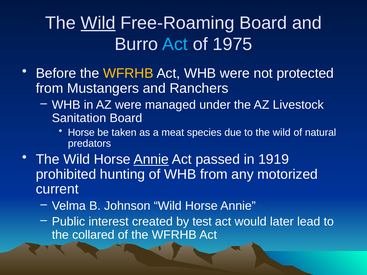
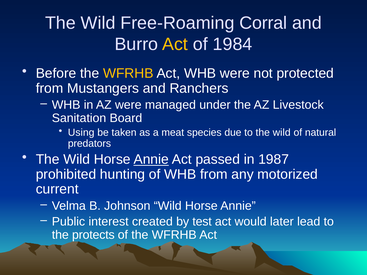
Wild at (98, 23) underline: present -> none
Free-Roaming Board: Board -> Corral
Act at (175, 44) colour: light blue -> yellow
1975: 1975 -> 1984
Horse at (81, 133): Horse -> Using
1919: 1919 -> 1987
collared: collared -> protects
